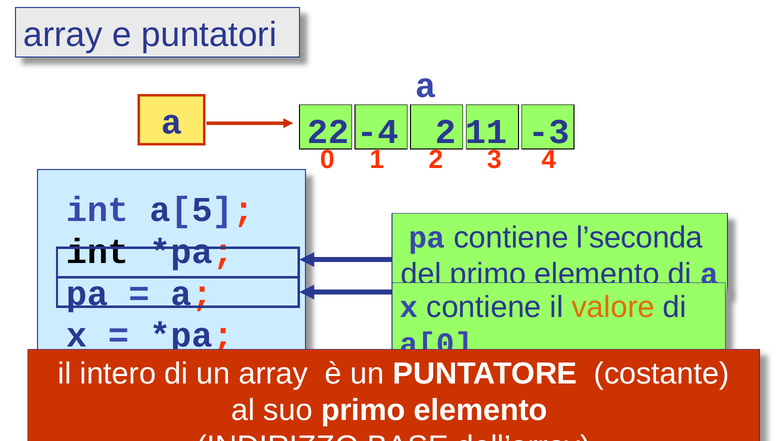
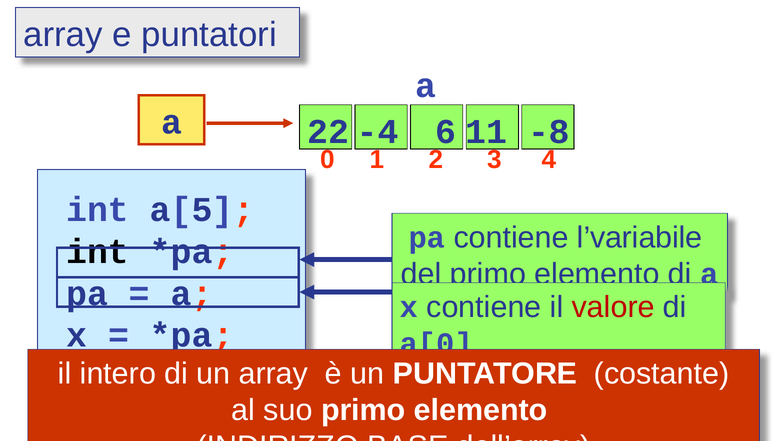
-4 2: 2 -> 6
-3: -3 -> -8
l’seconda: l’seconda -> l’variabile
valore colour: orange -> red
